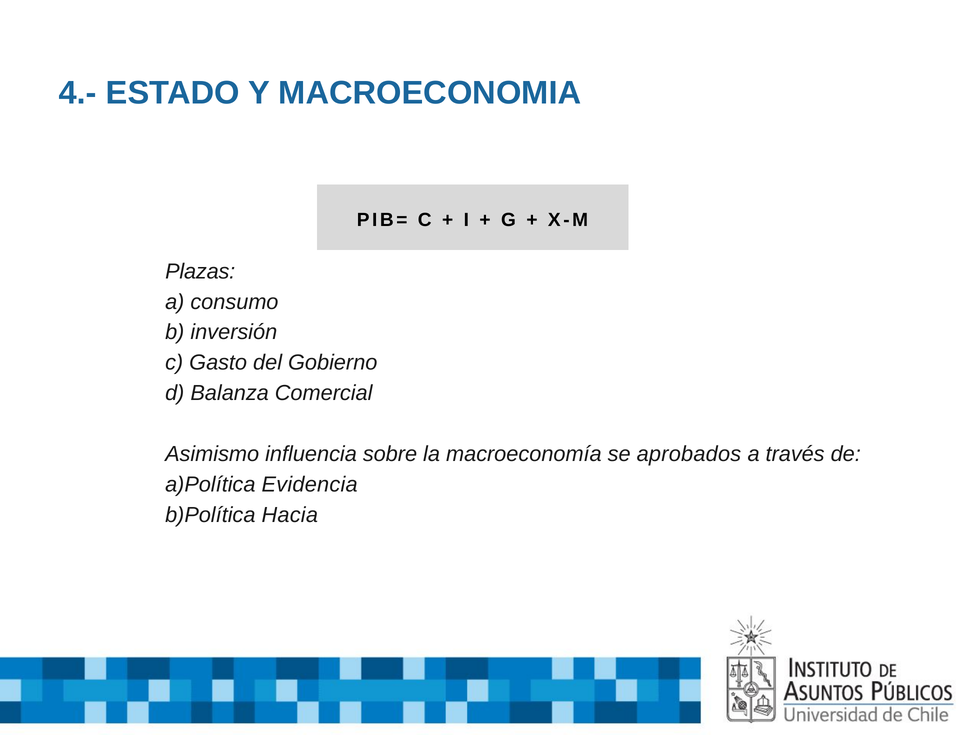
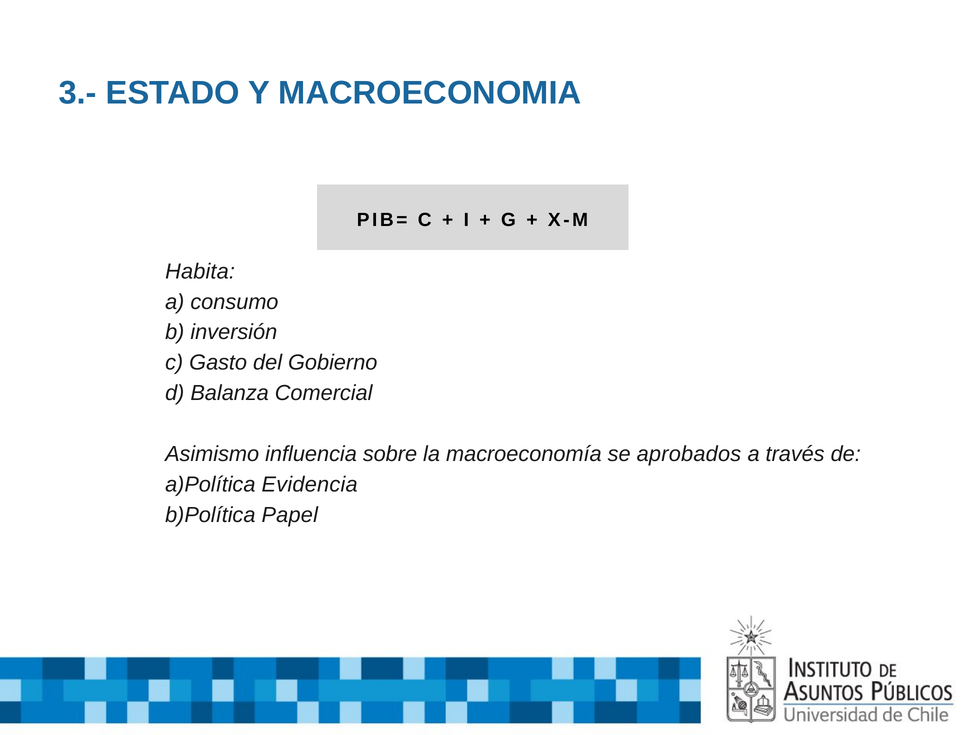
4.-: 4.- -> 3.-
Plazas: Plazas -> Habita
Hacia: Hacia -> Papel
